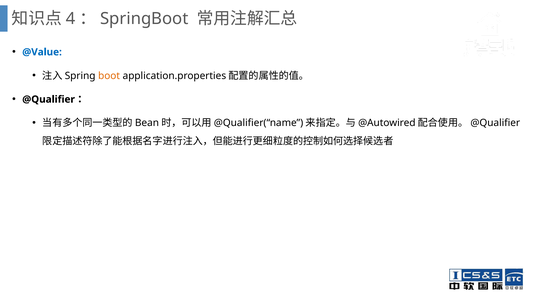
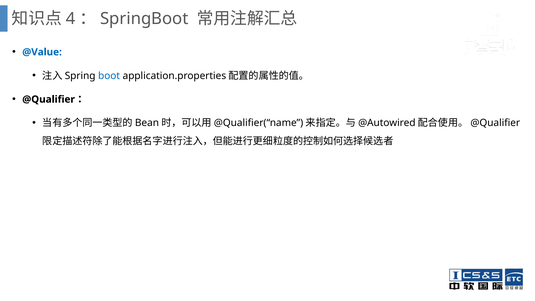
boot colour: orange -> blue
